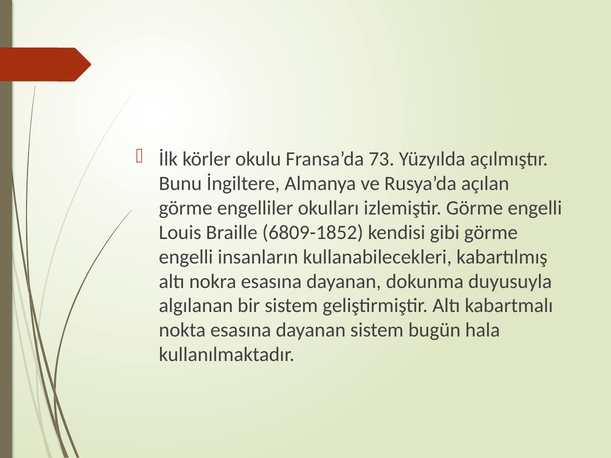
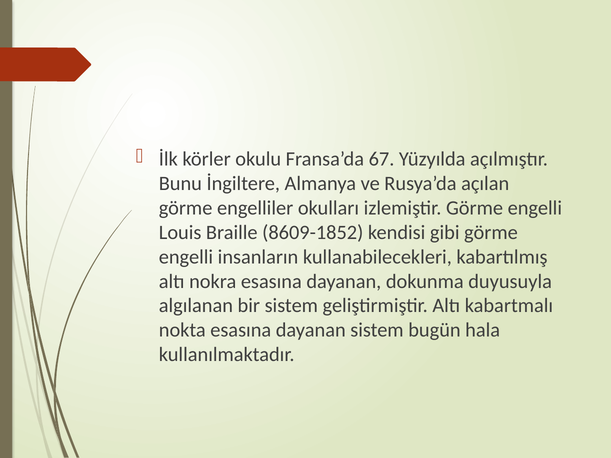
73: 73 -> 67
6809-1852: 6809-1852 -> 8609-1852
